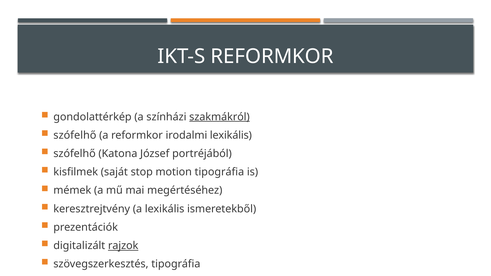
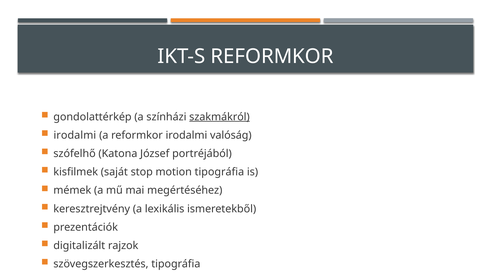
szófelhő at (75, 135): szófelhő -> irodalmi
irodalmi lexikális: lexikális -> valóság
rajzok underline: present -> none
